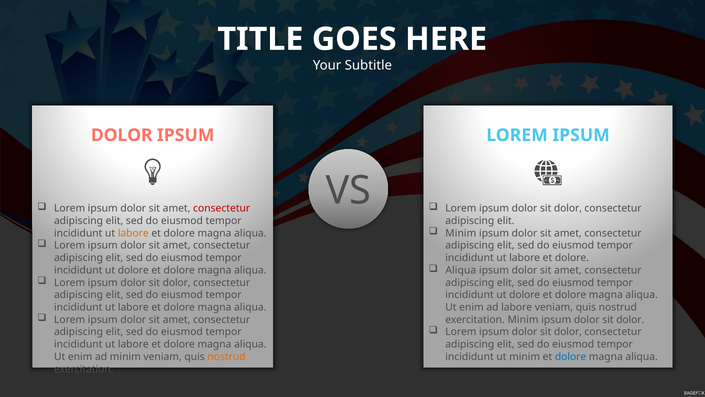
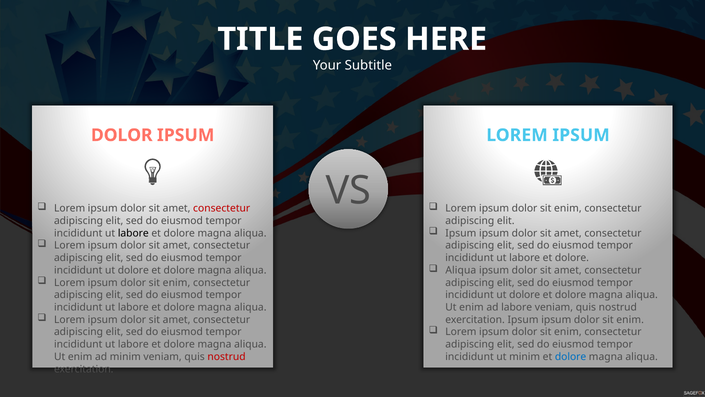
dolor at (568, 208): dolor -> enim
Minim at (461, 233): Minim -> Ipsum
labore at (133, 233) colour: orange -> black
dolor at (177, 282): dolor -> enim
exercitation Minim: Minim -> Ipsum
dolor at (630, 319): dolor -> enim
dolor at (568, 332): dolor -> enim
nostrud at (227, 356) colour: orange -> red
